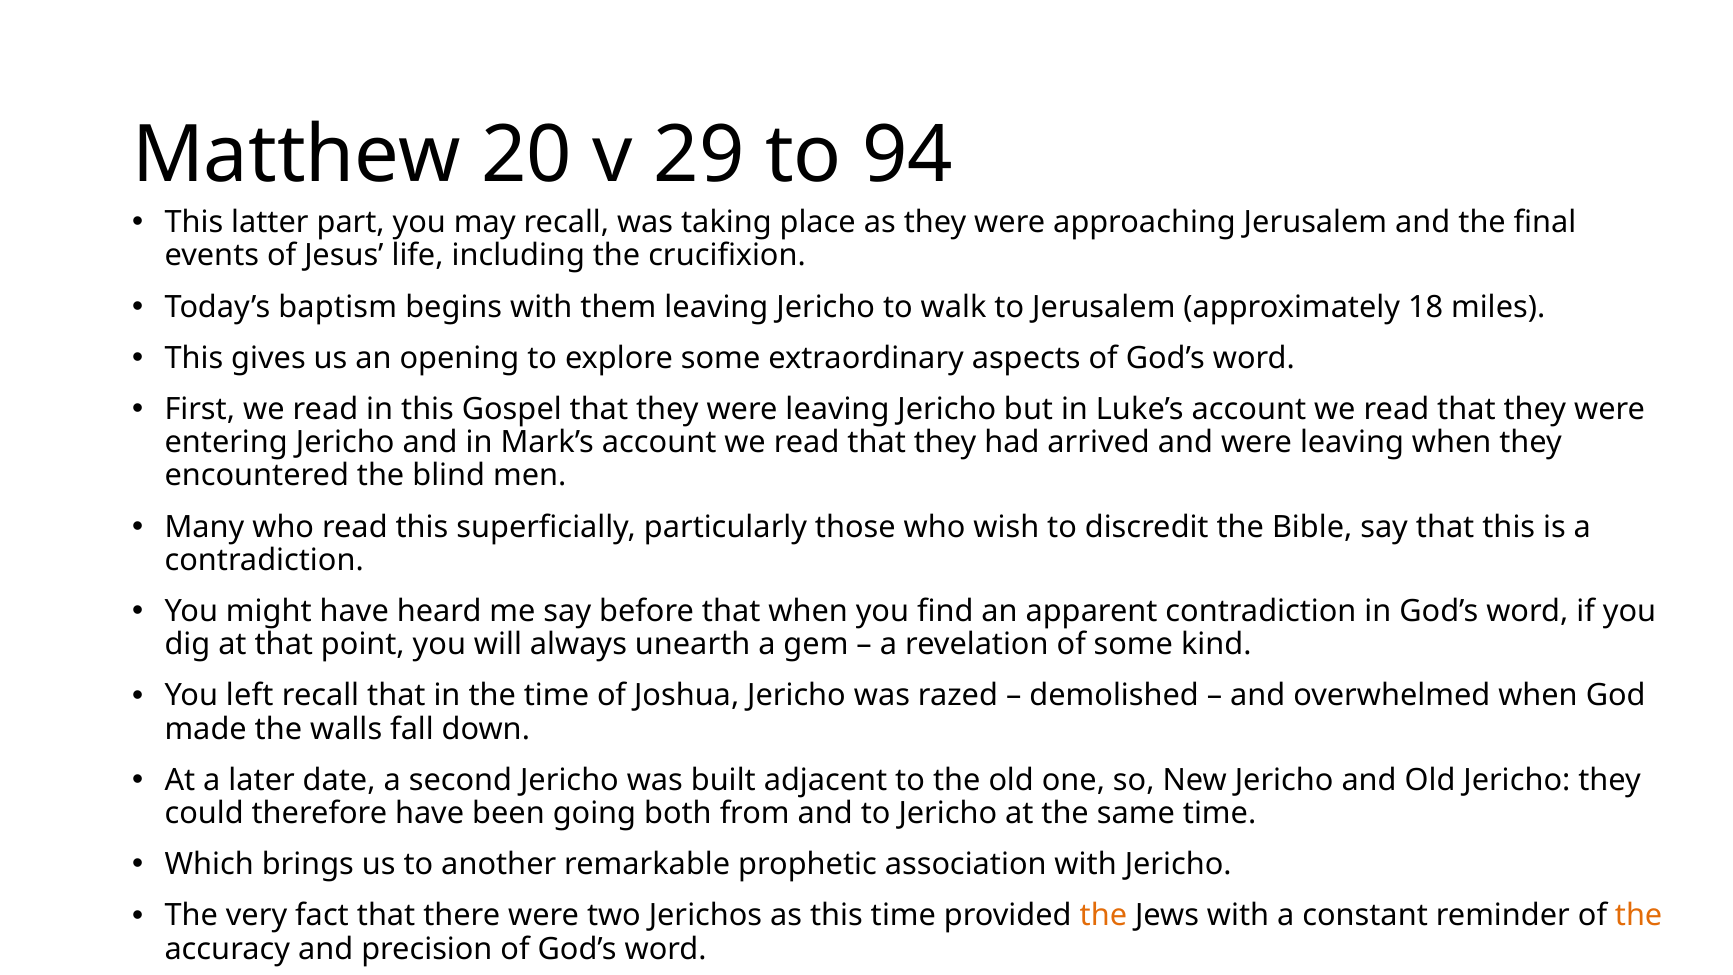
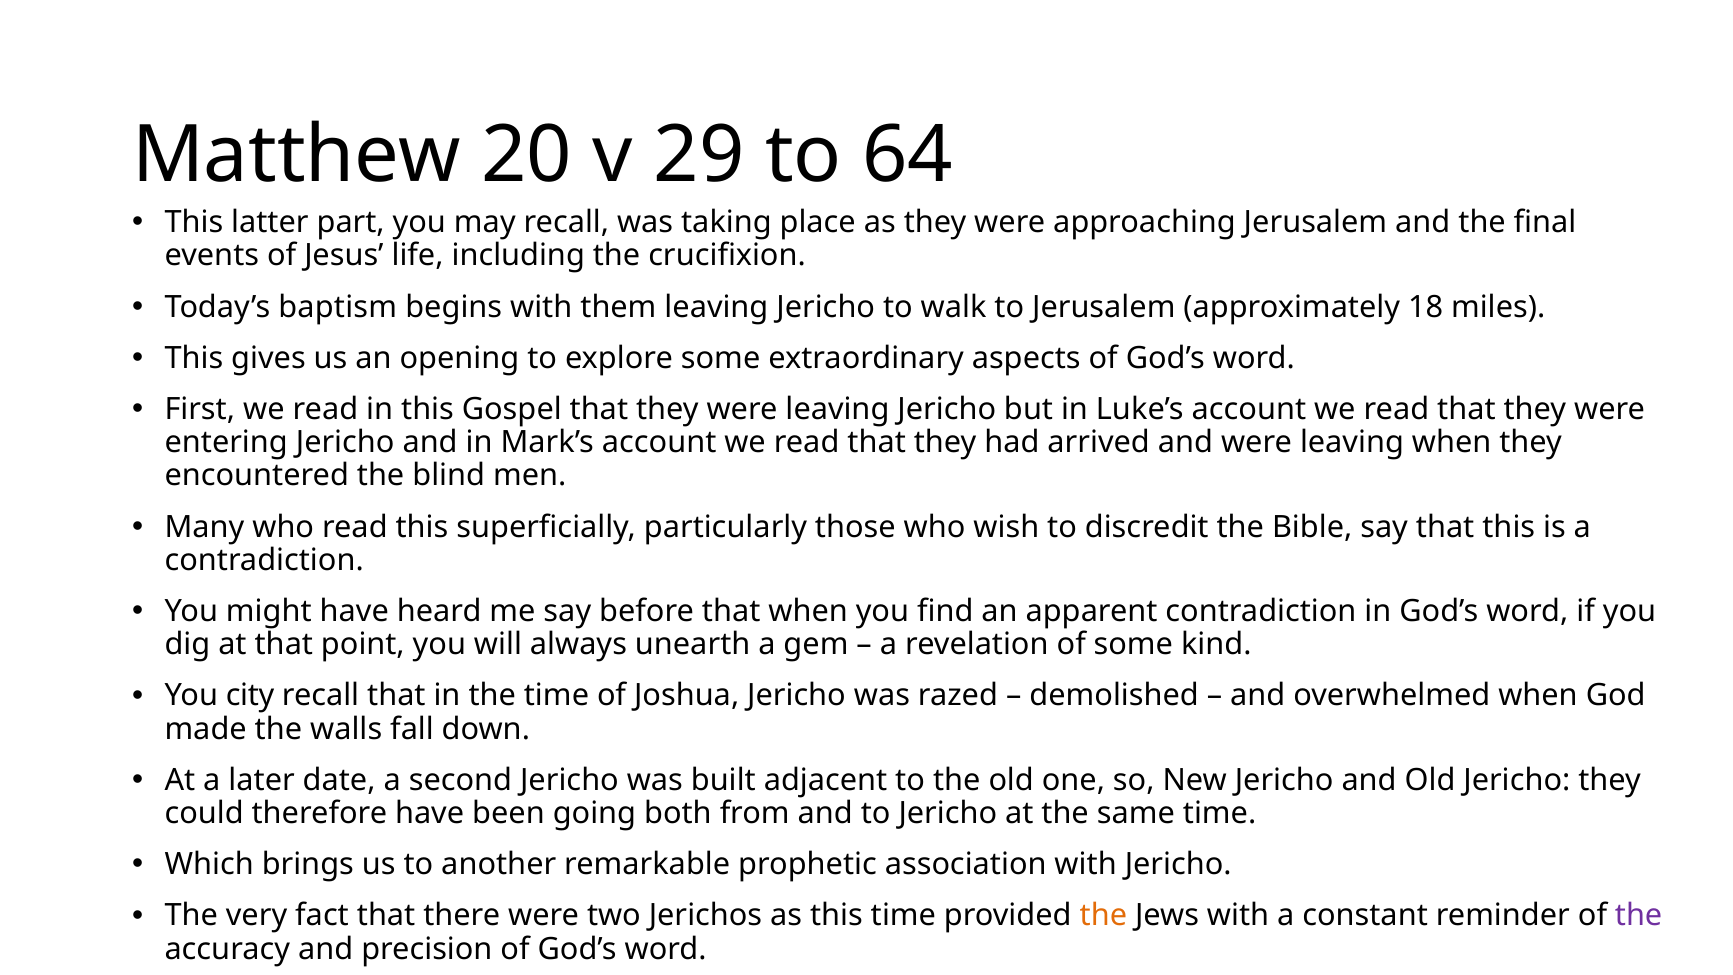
94: 94 -> 64
left: left -> city
the at (1639, 916) colour: orange -> purple
